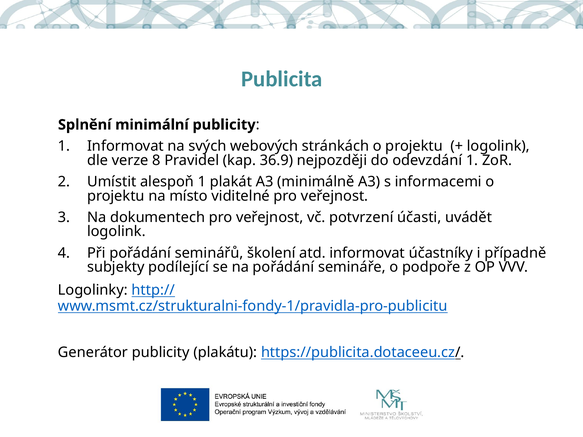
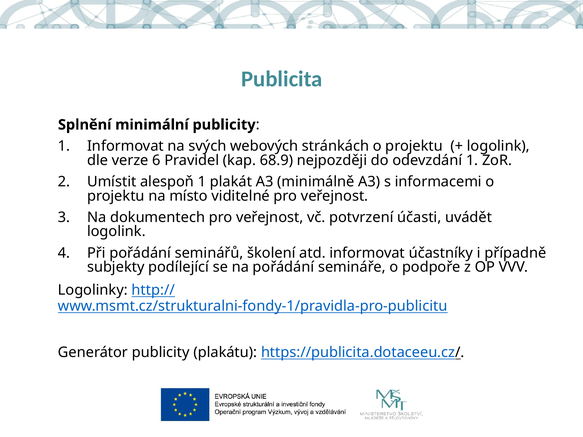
8: 8 -> 6
36.9: 36.9 -> 68.9
